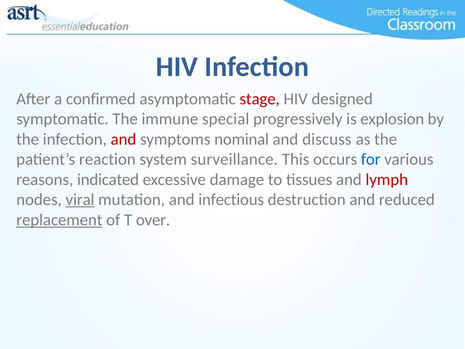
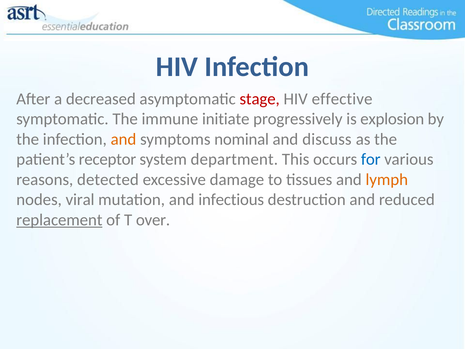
confirmed: confirmed -> decreased
designed: designed -> effective
special: special -> initiate
and at (123, 139) colour: red -> orange
reaction: reaction -> receptor
surveillance: surveillance -> department
indicated: indicated -> detected
lymph colour: red -> orange
viral underline: present -> none
